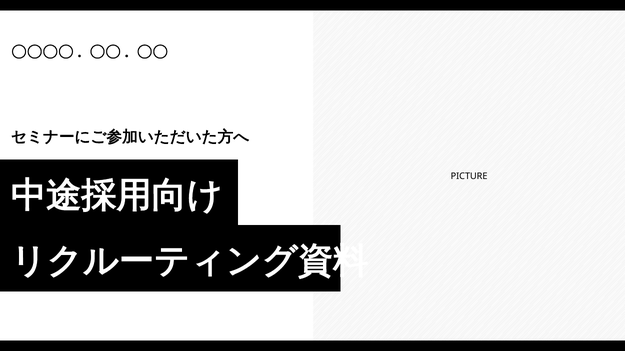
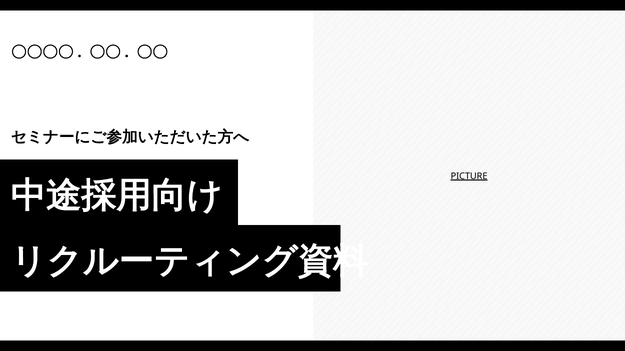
PICTURE underline: none -> present
